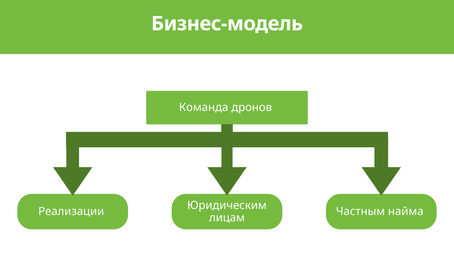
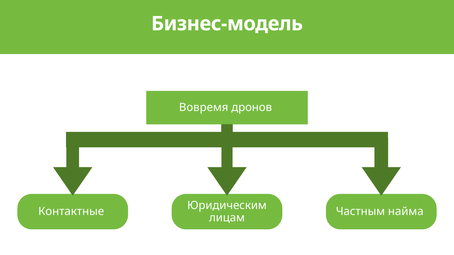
Команда: Команда -> Вовремя
Реализации: Реализации -> Контактные
